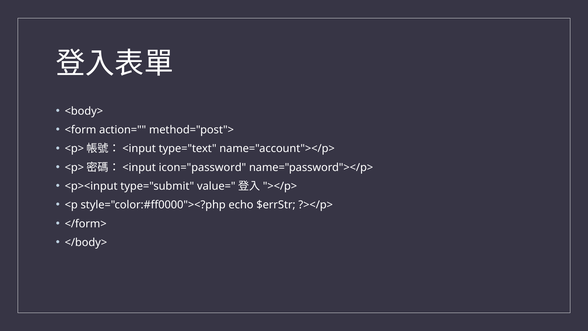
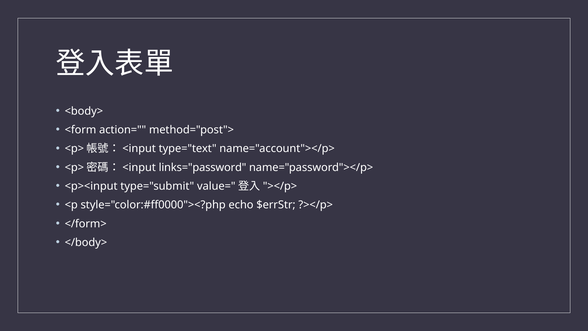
icon="password: icon="password -> links="password
